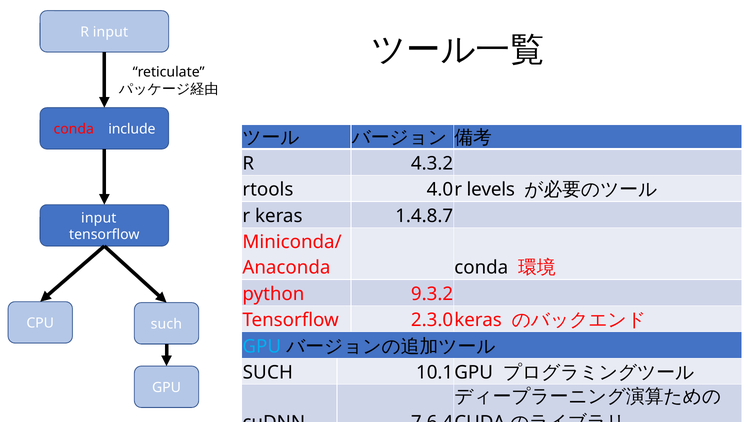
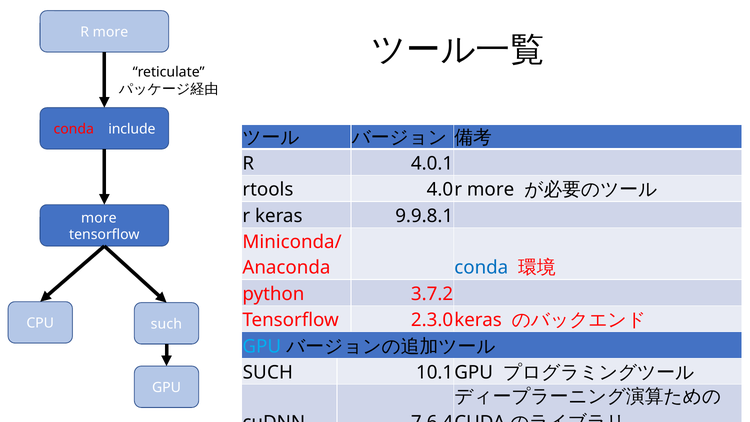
R input: input -> more
4.3.2: 4.3.2 -> 4.0.1
levels at (491, 190): levels -> more
1.4.8.7: 1.4.8.7 -> 9.9.8.1
input at (99, 218): input -> more
conda at (481, 268) colour: black -> blue
9.3.2: 9.3.2 -> 3.7.2
